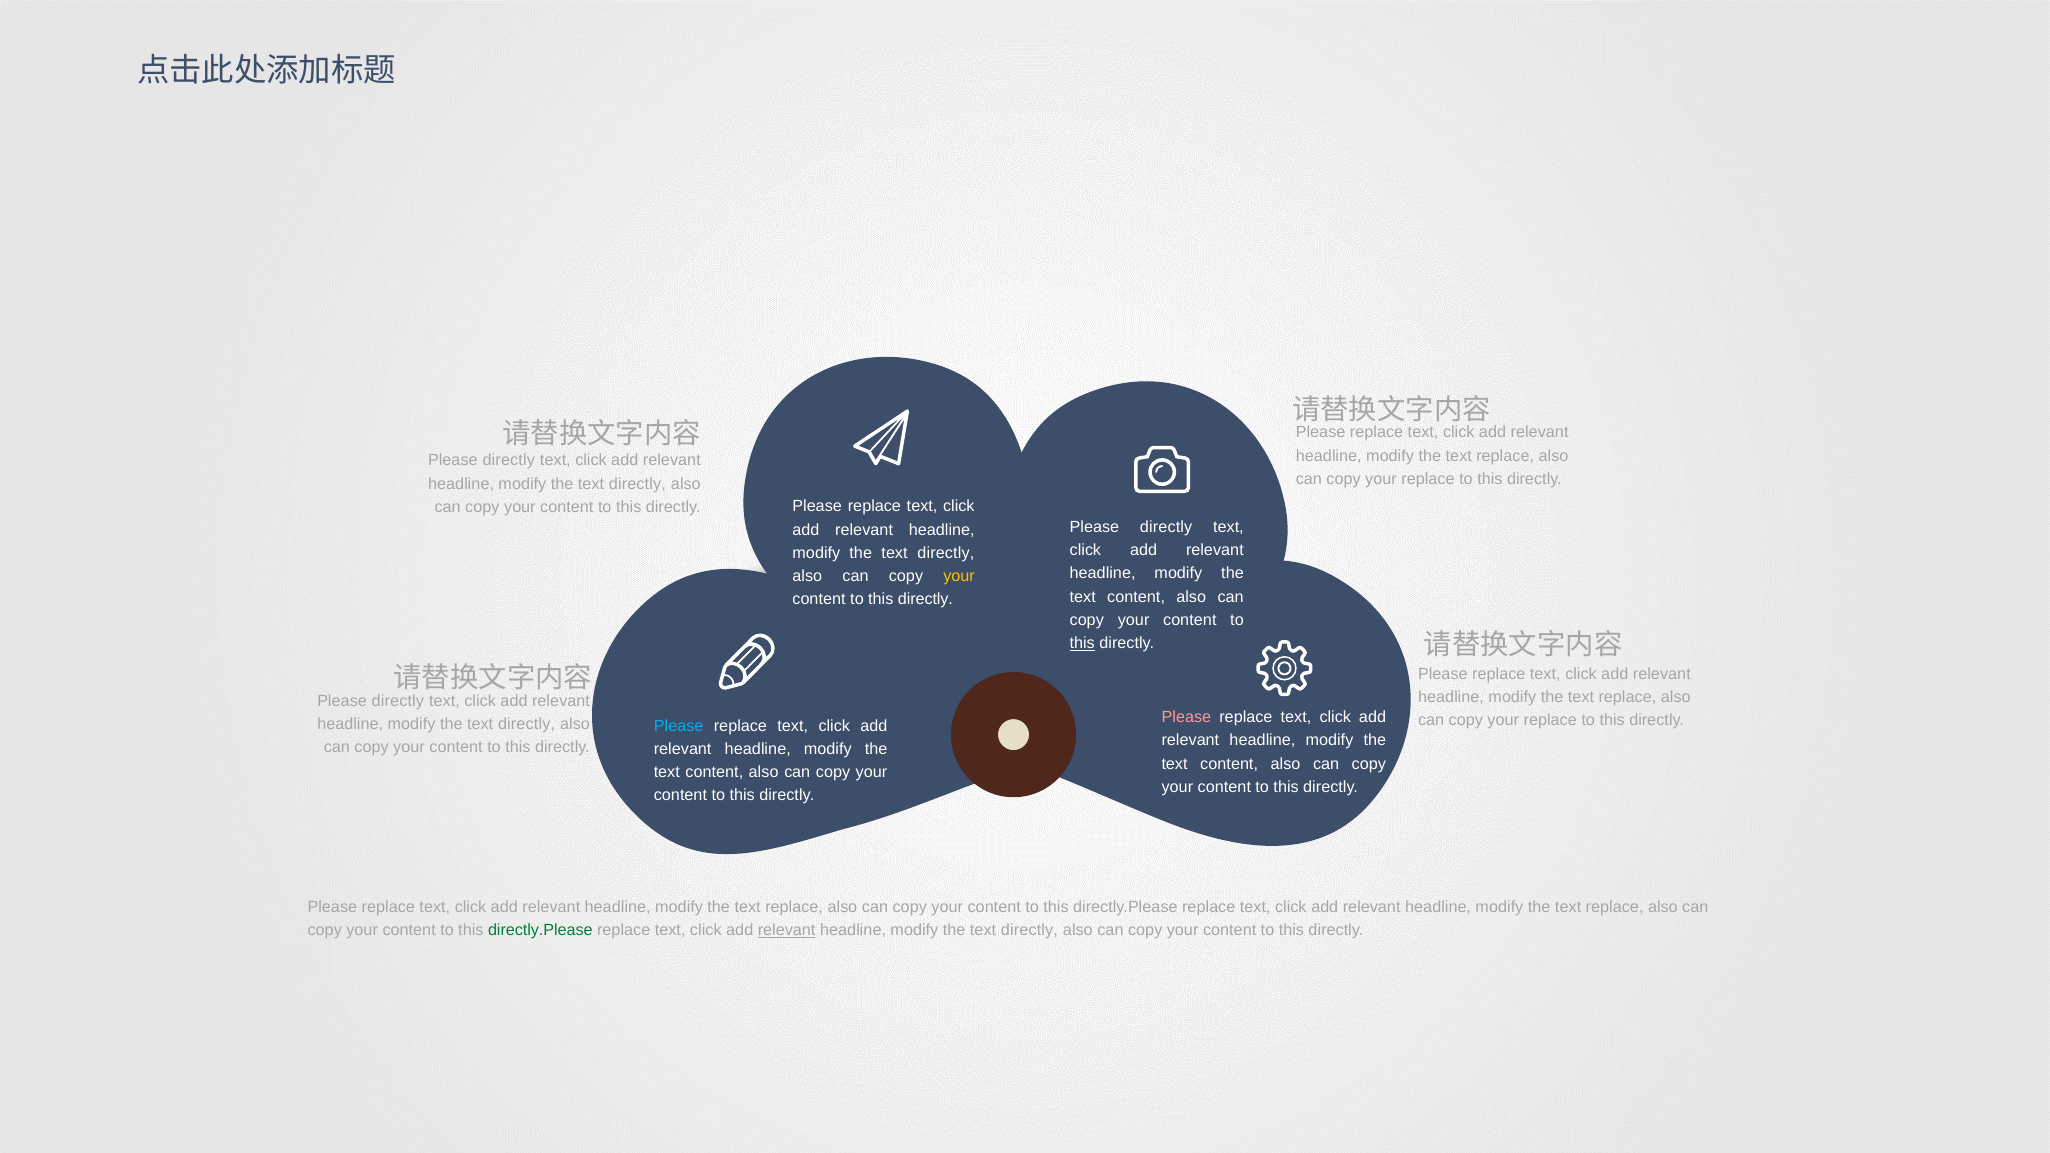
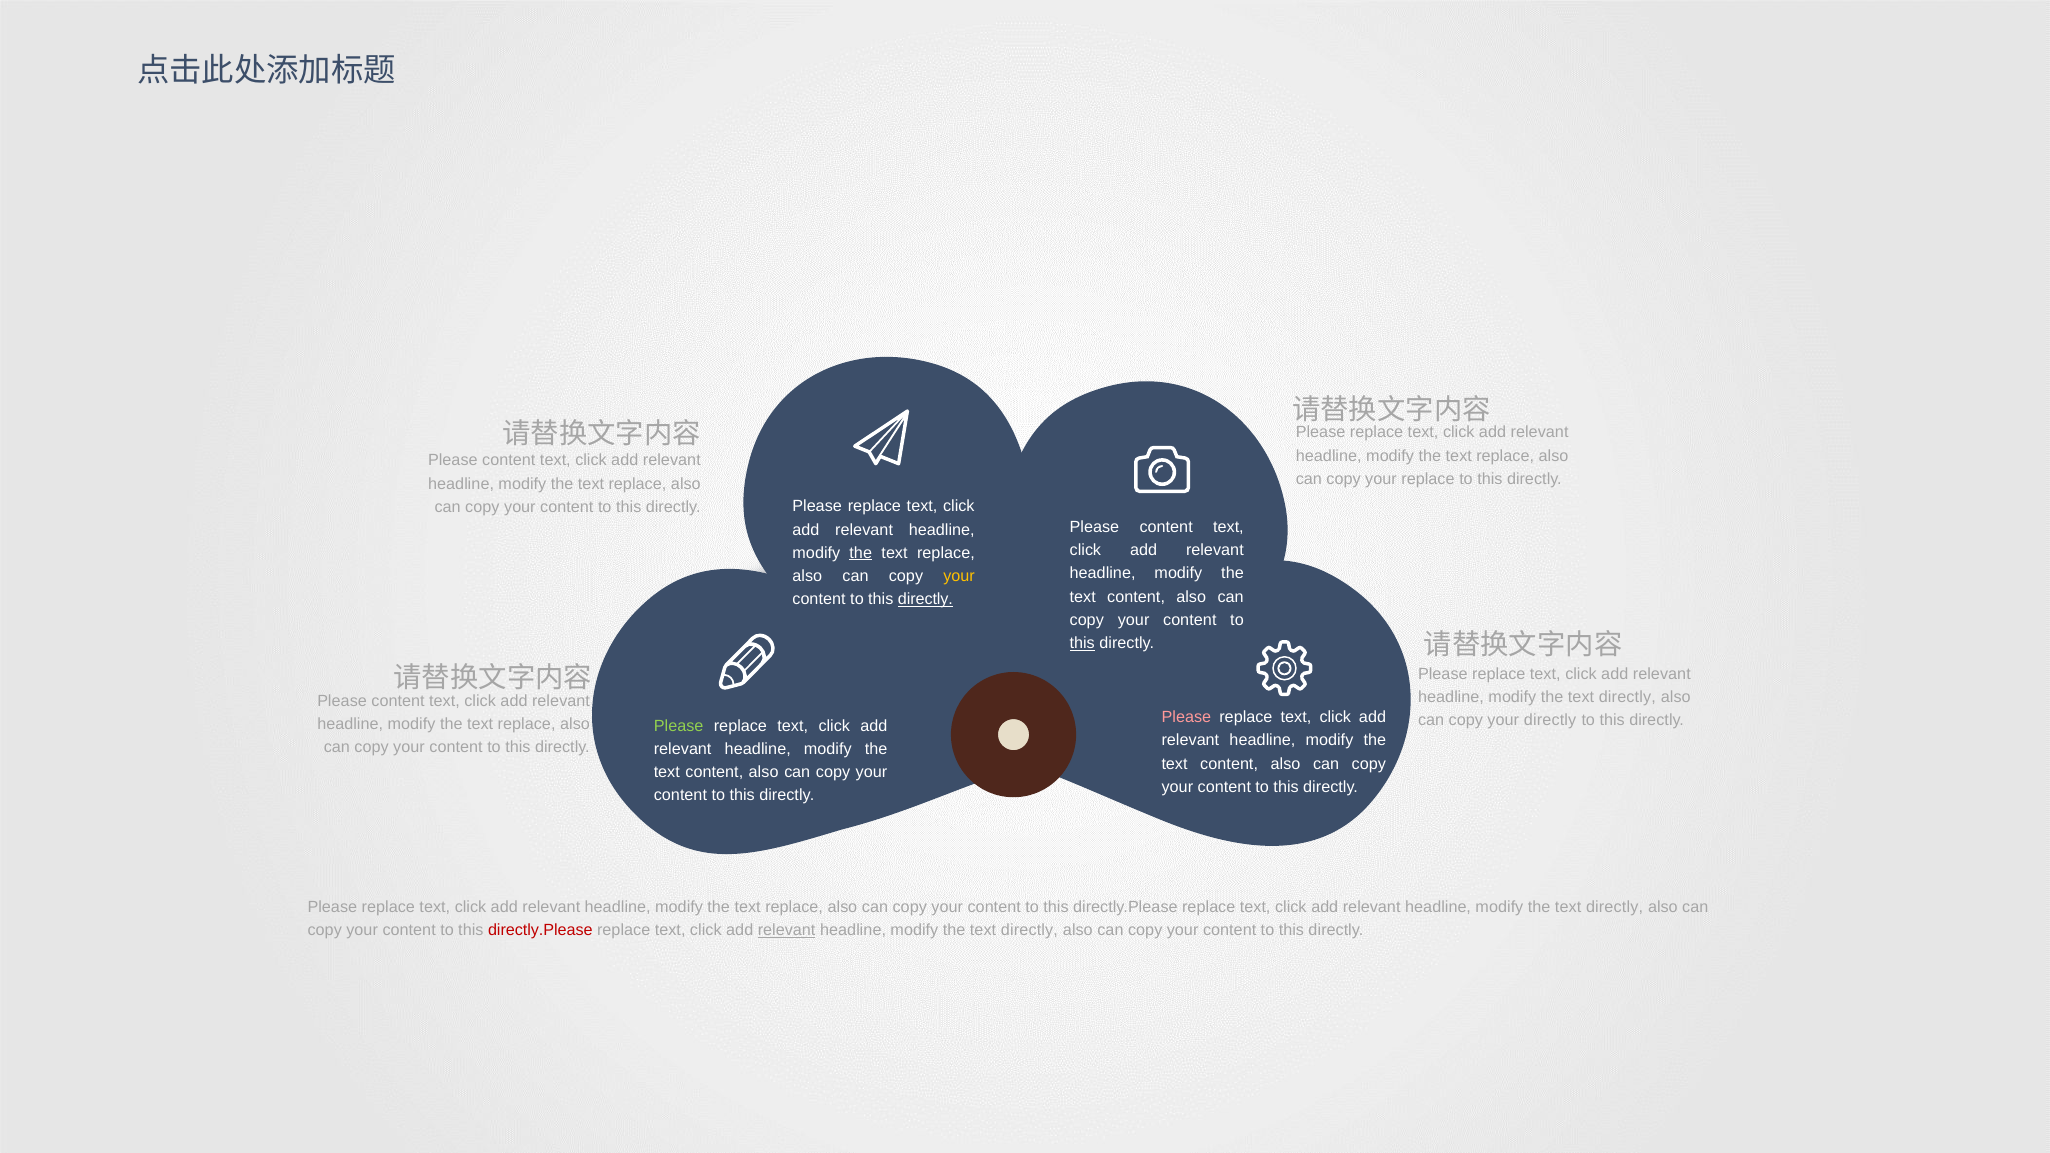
directly at (509, 461): directly -> content
directly at (637, 484): directly -> replace
directly at (1166, 527): directly -> content
the at (861, 553) underline: none -> present
directly at (946, 553): directly -> replace
directly at (925, 599) underline: none -> present
replace at (1627, 697): replace -> directly
directly at (398, 701): directly -> content
replace at (1550, 720): replace -> directly
directly at (527, 724): directly -> replace
Please at (679, 726) colour: light blue -> light green
replace at (1615, 907): replace -> directly
directly.Please at (540, 931) colour: green -> red
